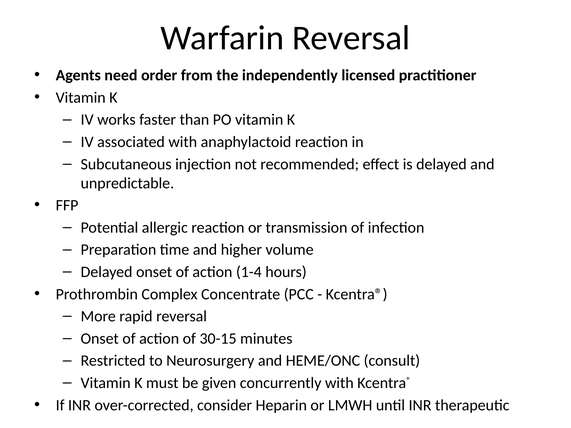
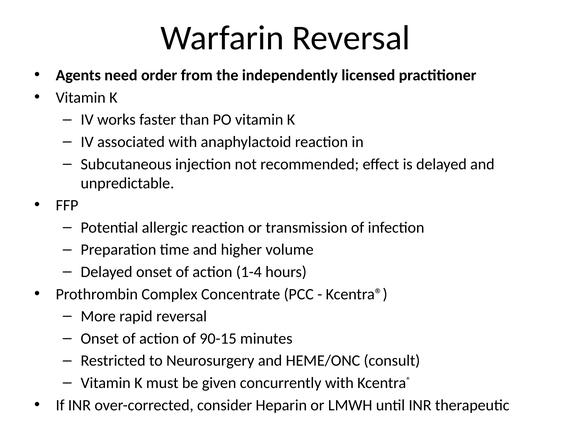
30-15: 30-15 -> 90-15
